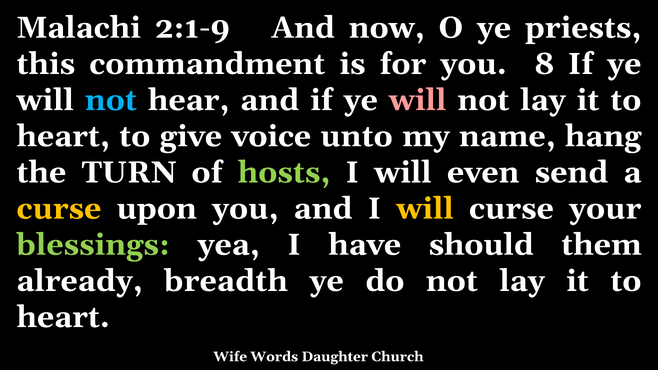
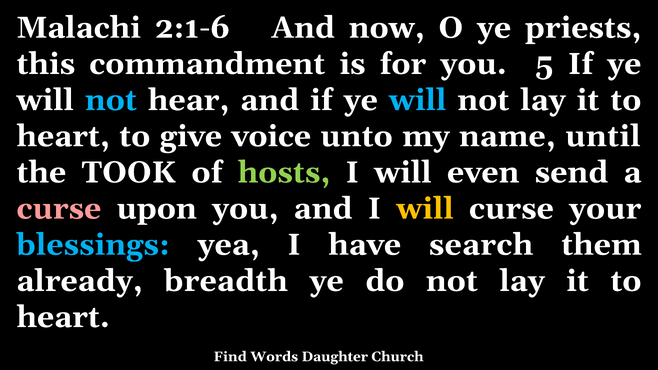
2:1-9: 2:1-9 -> 2:1-6
8: 8 -> 5
will at (418, 100) colour: pink -> light blue
hang: hang -> until
TURN: TURN -> TOOK
curse at (59, 209) colour: yellow -> pink
blessings colour: light green -> light blue
should: should -> search
Wife: Wife -> Find
